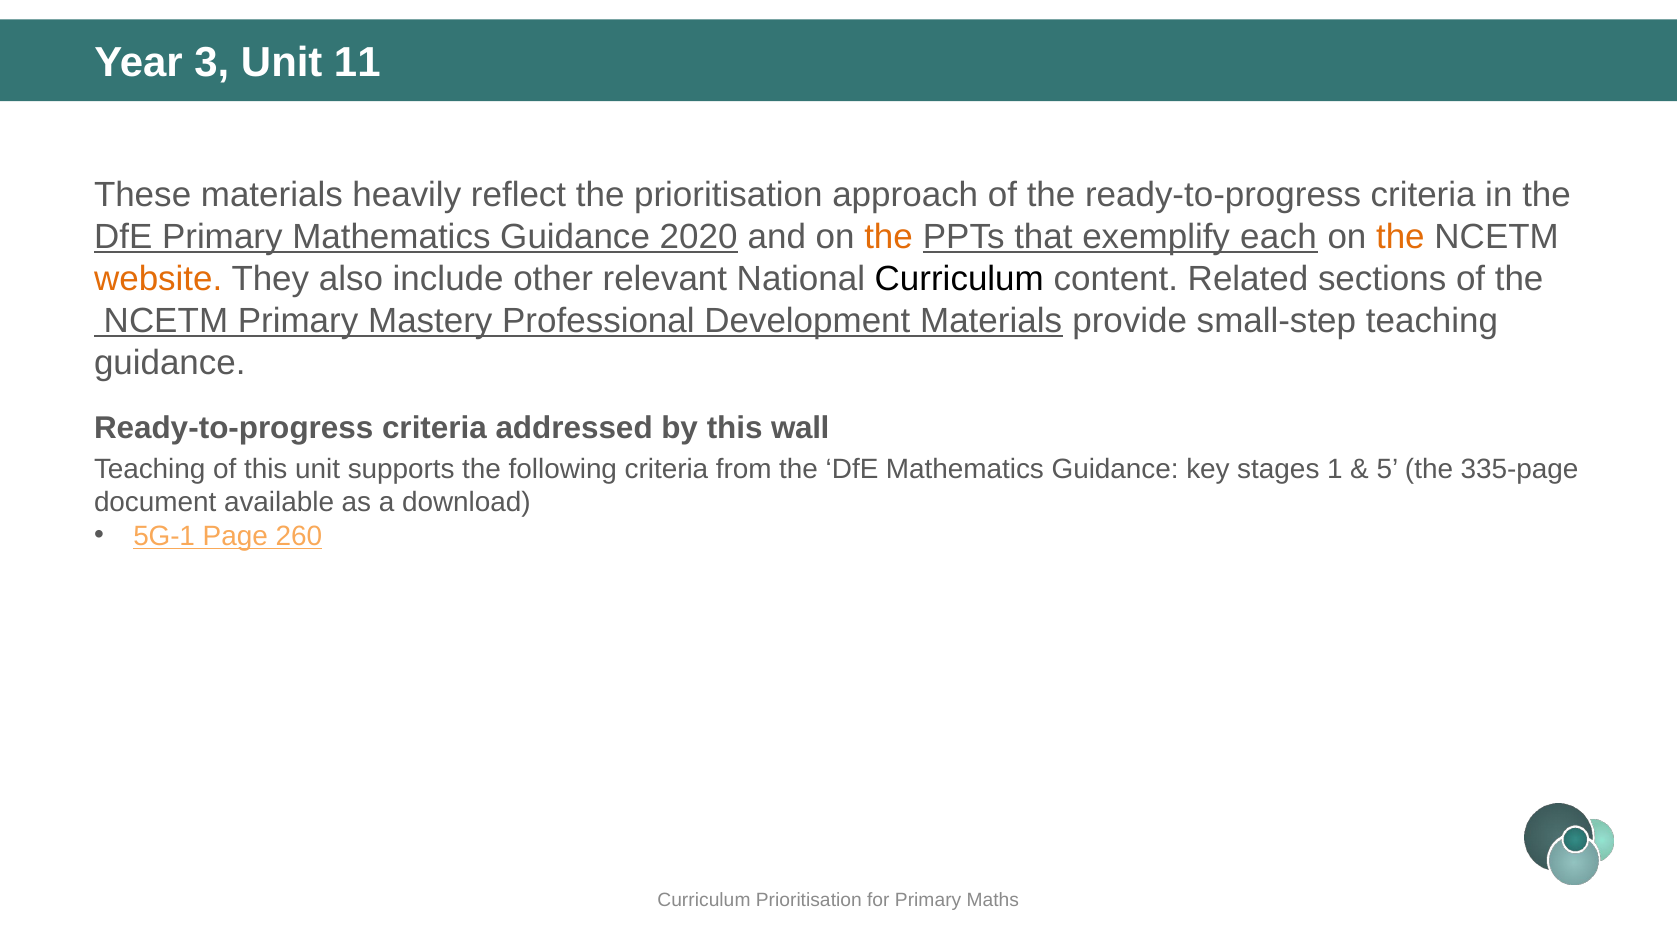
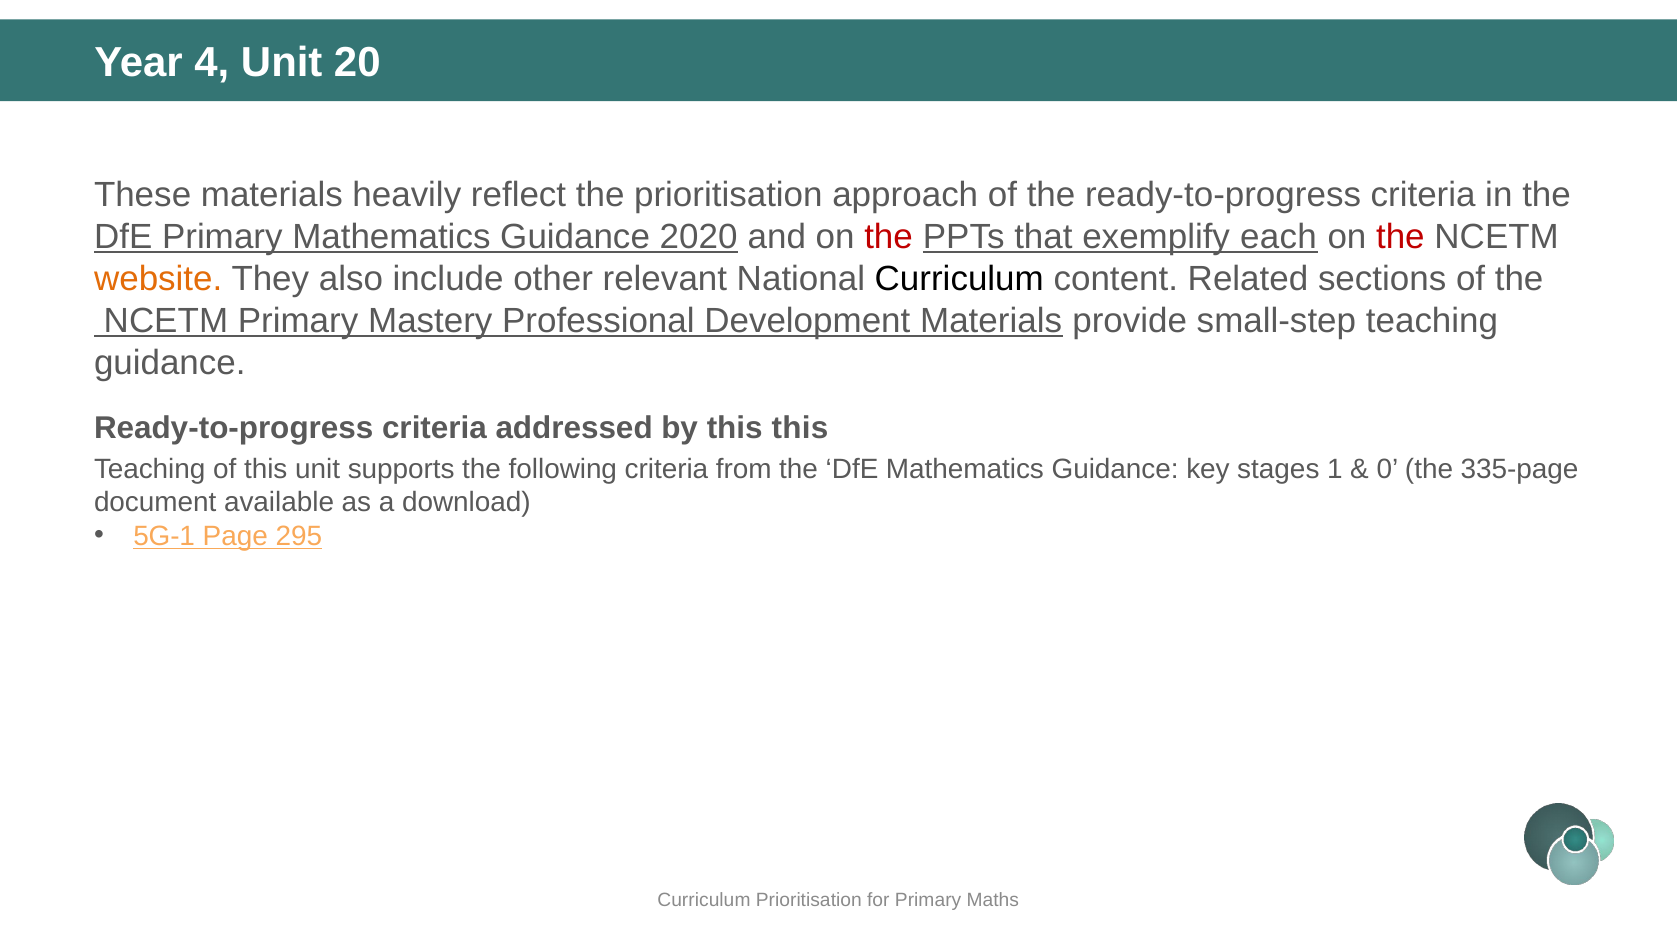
3: 3 -> 4
11: 11 -> 20
the at (889, 237) colour: orange -> red
the at (1400, 237) colour: orange -> red
this wall: wall -> this
5: 5 -> 0
260: 260 -> 295
